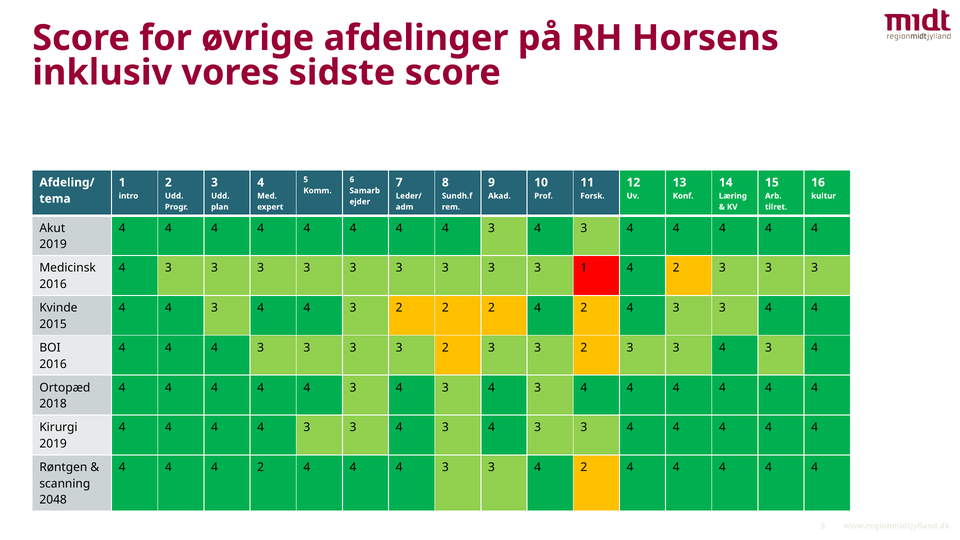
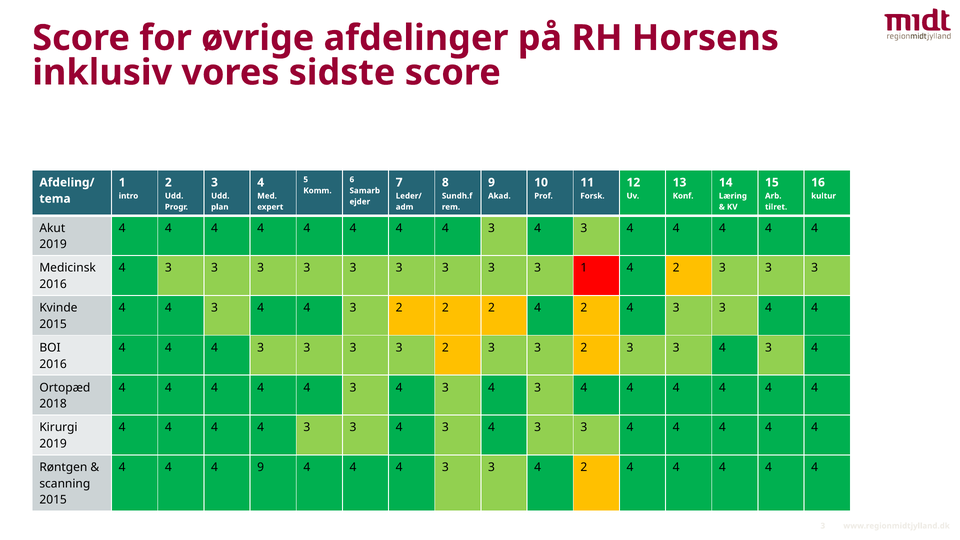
4 4 2: 2 -> 9
2048 at (53, 500): 2048 -> 2015
